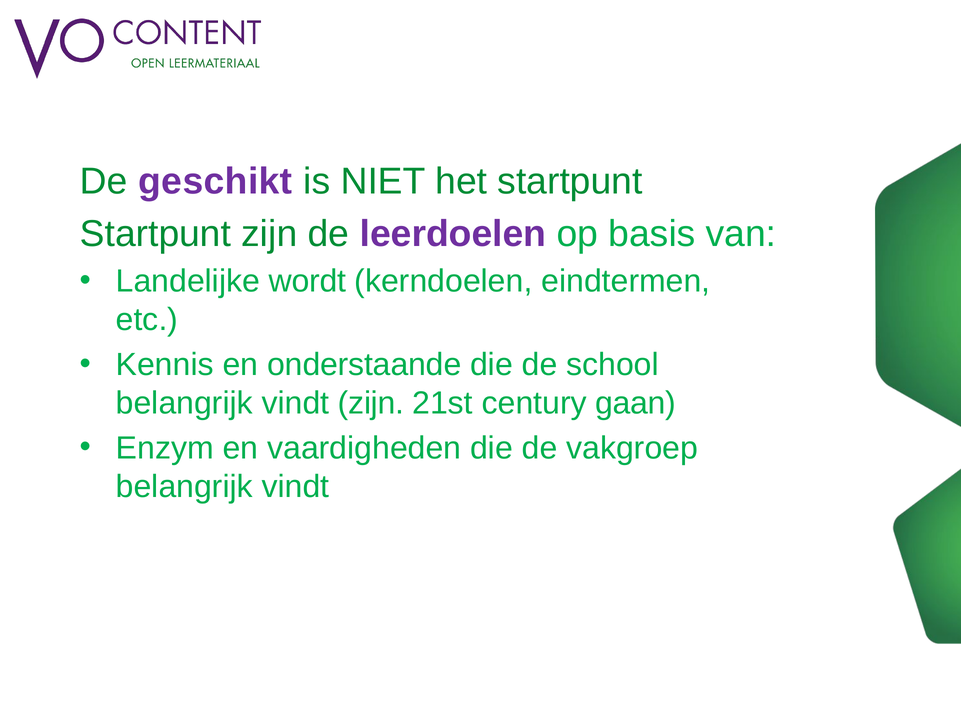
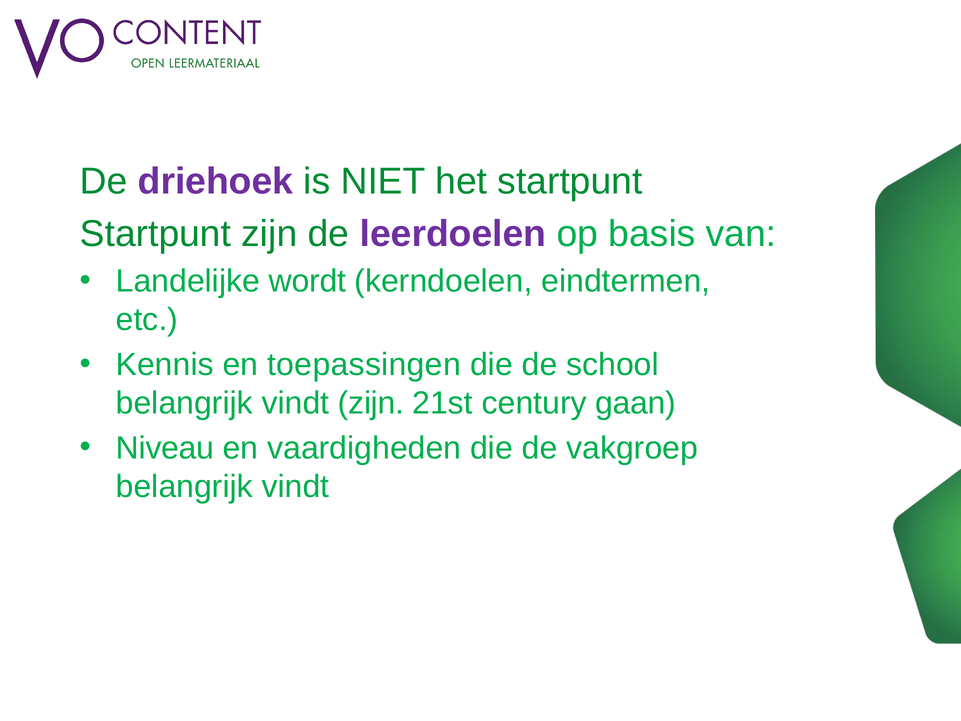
geschikt: geschikt -> driehoek
onderstaande: onderstaande -> toepassingen
Enzym: Enzym -> Niveau
